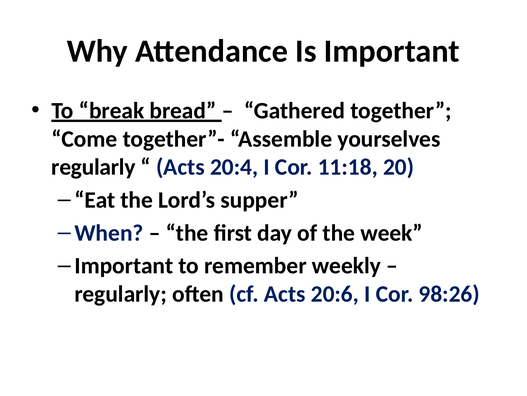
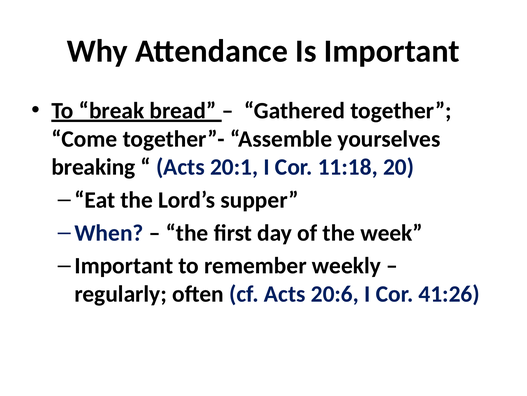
regularly at (93, 167): regularly -> breaking
20:4: 20:4 -> 20:1
98:26: 98:26 -> 41:26
